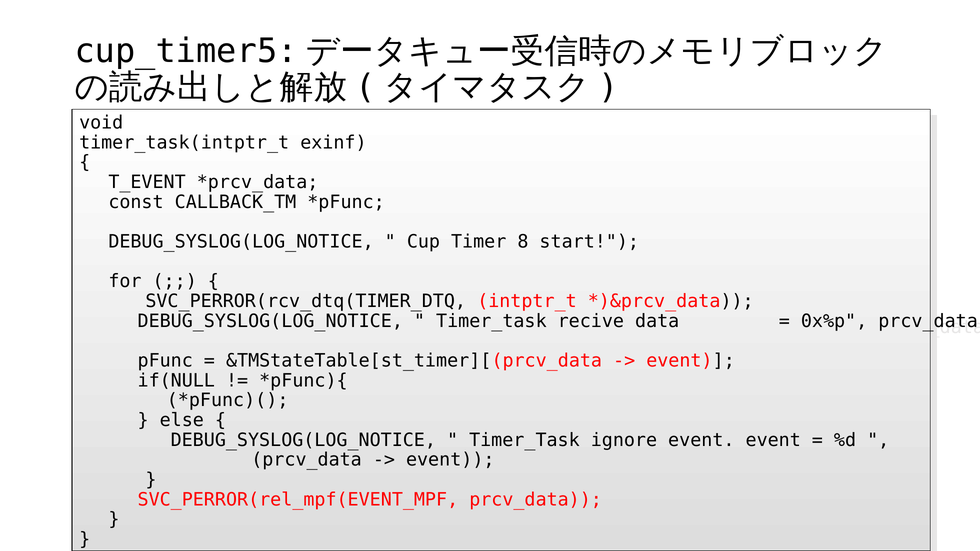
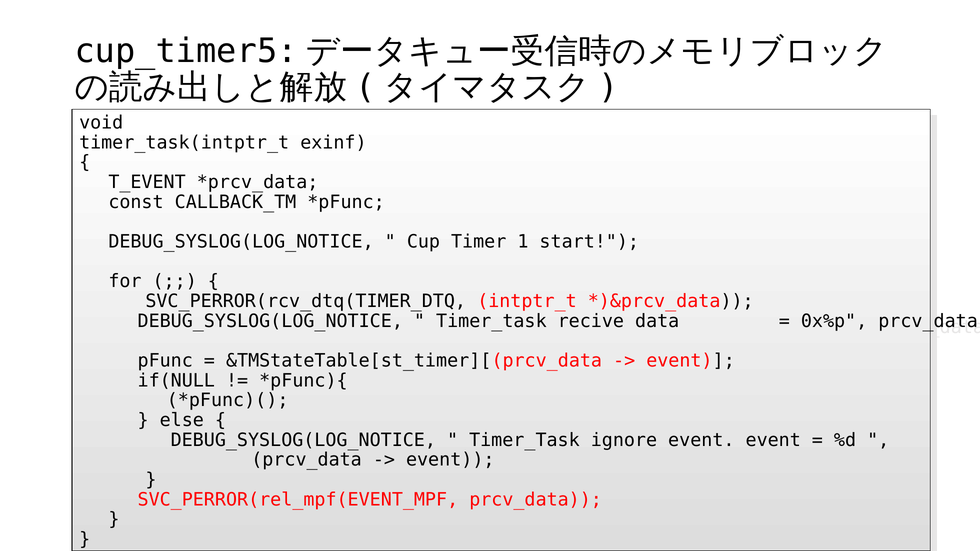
8: 8 -> 1
